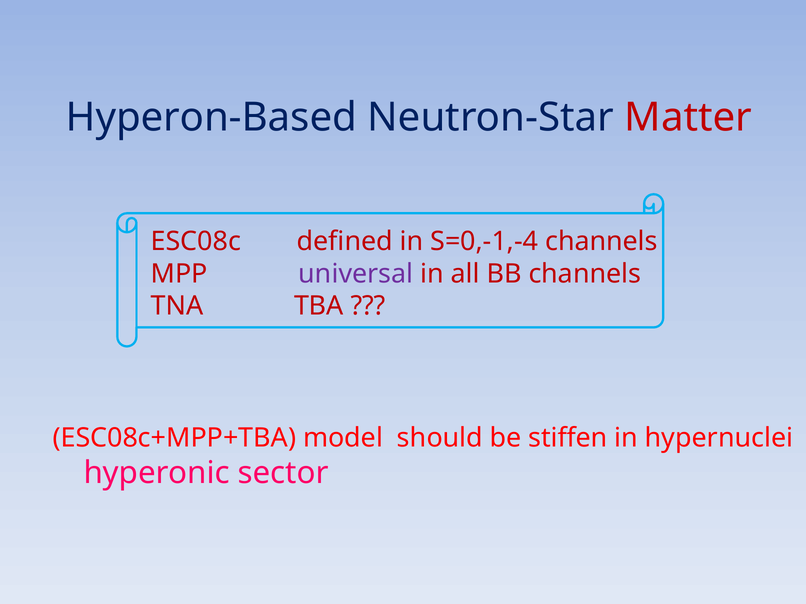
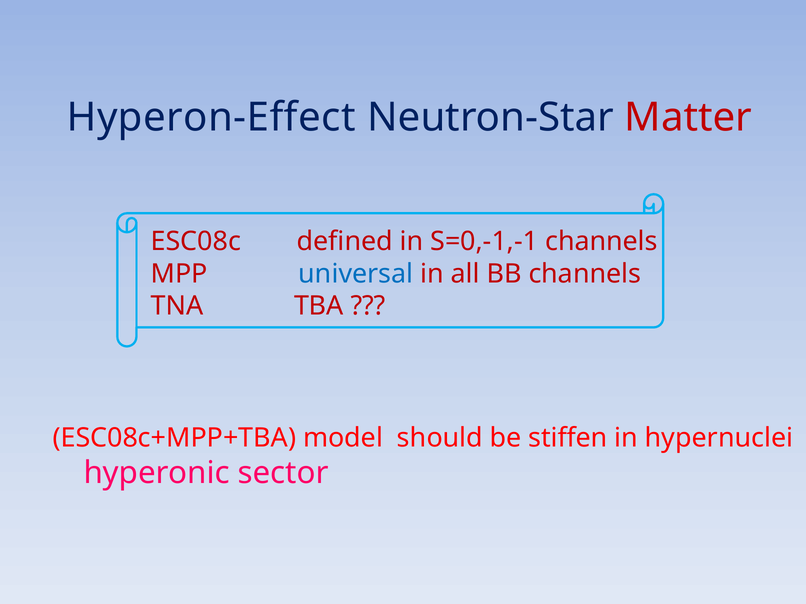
Hyperon-Based: Hyperon-Based -> Hyperon-Effect
S=0,-1,-4: S=0,-1,-4 -> S=0,-1,-1
universal colour: purple -> blue
